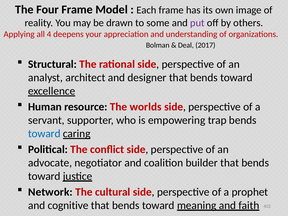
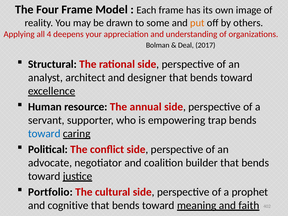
put colour: purple -> orange
worlds: worlds -> annual
Network: Network -> Portfolio
